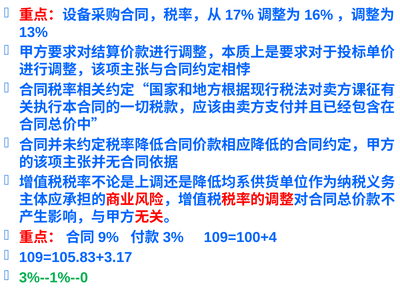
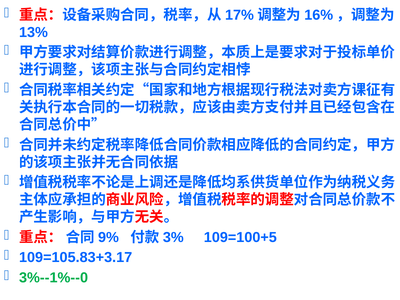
109=100+4: 109=100+4 -> 109=100+5
